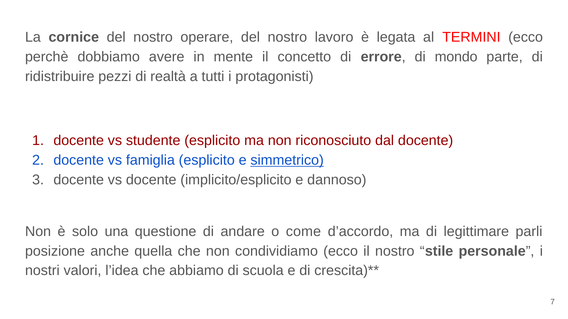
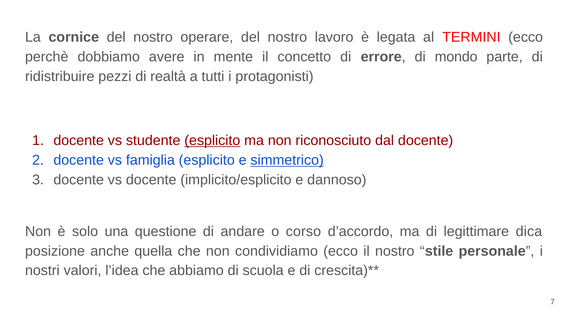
esplicito at (212, 141) underline: none -> present
come: come -> corso
parli: parli -> dica
